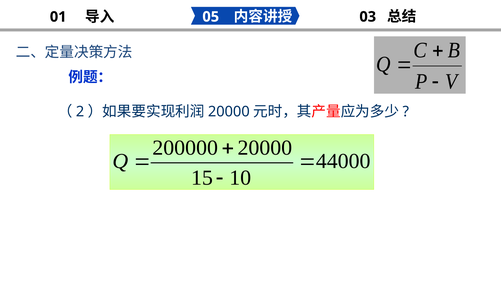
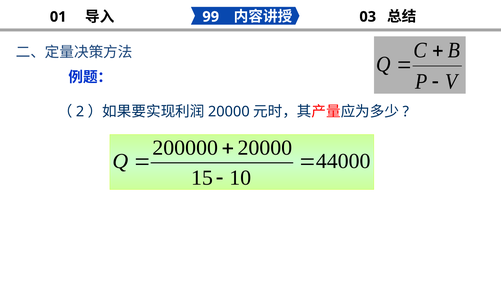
05: 05 -> 99
